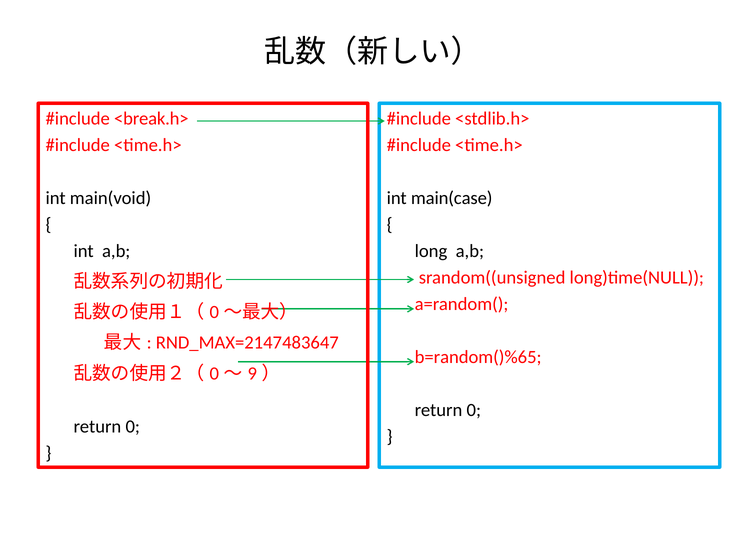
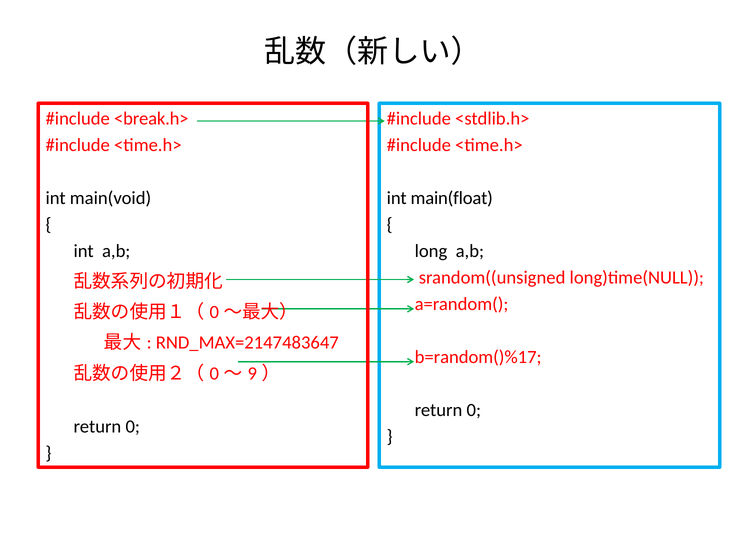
main(case: main(case -> main(float
b=random()%65: b=random()%65 -> b=random()%17
